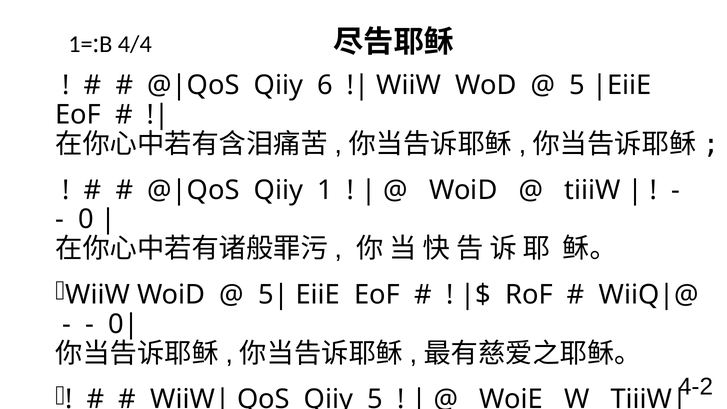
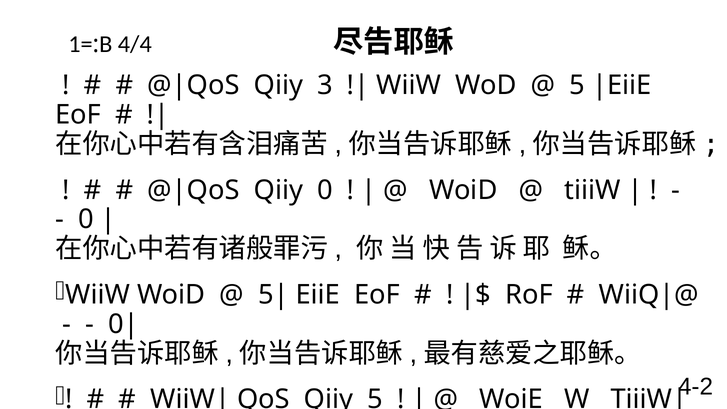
6: 6 -> 3
Qiiy 1: 1 -> 0
